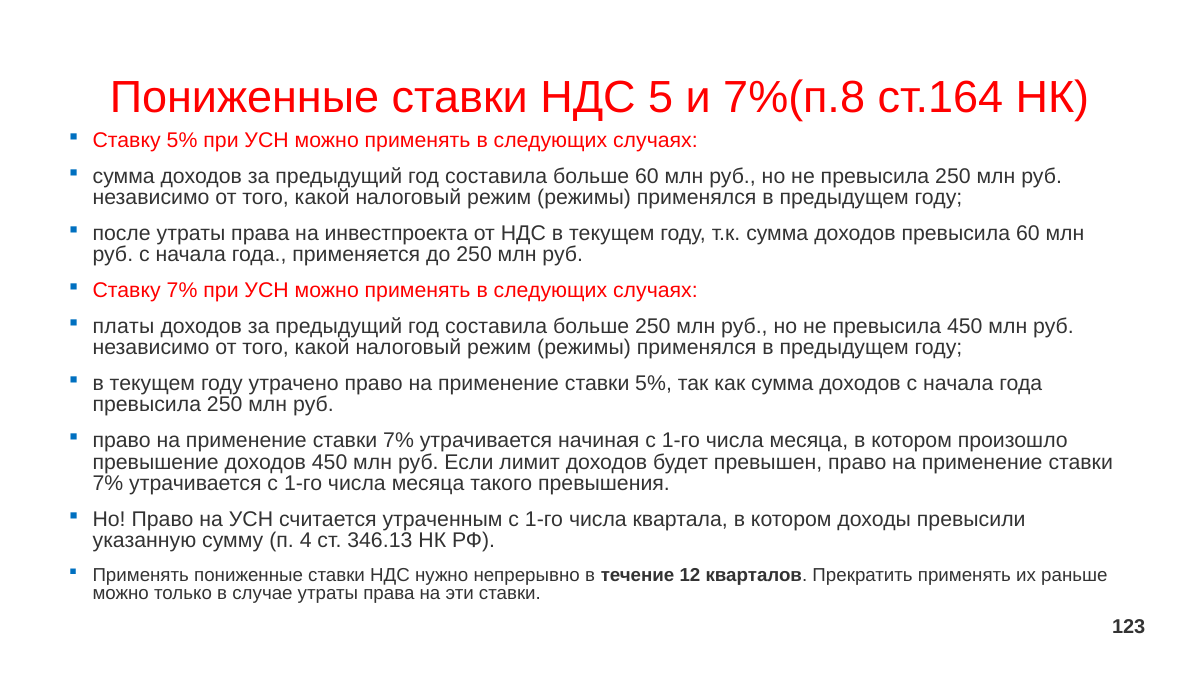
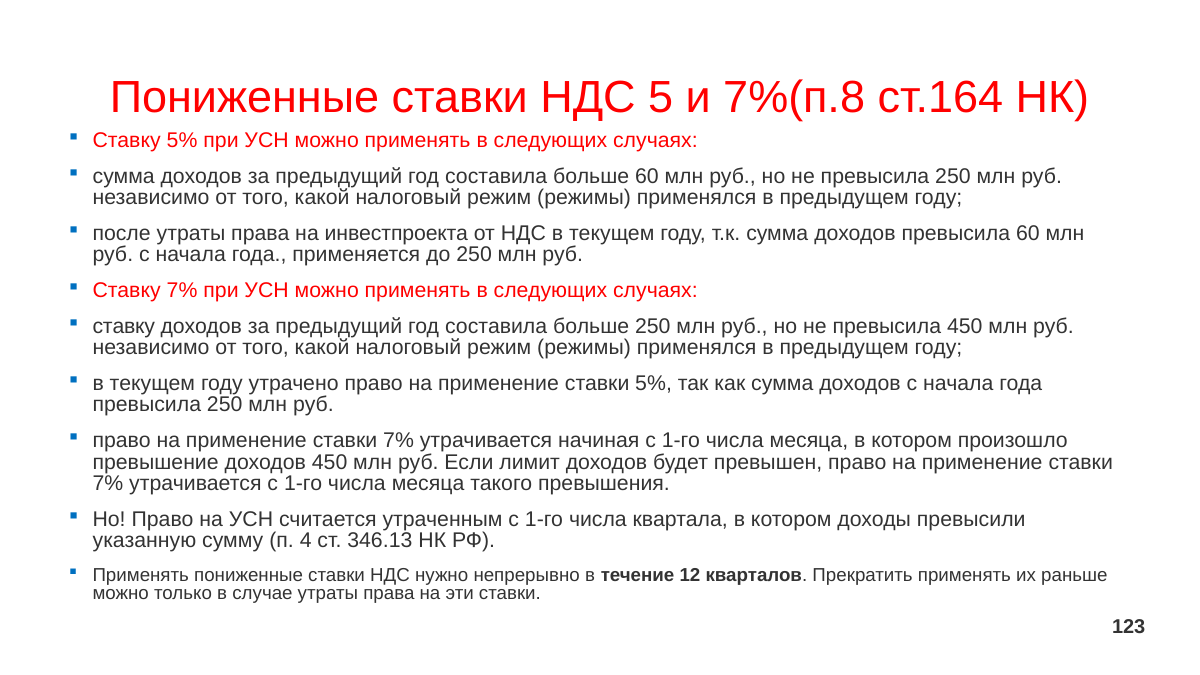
платы at (124, 326): платы -> ставку
